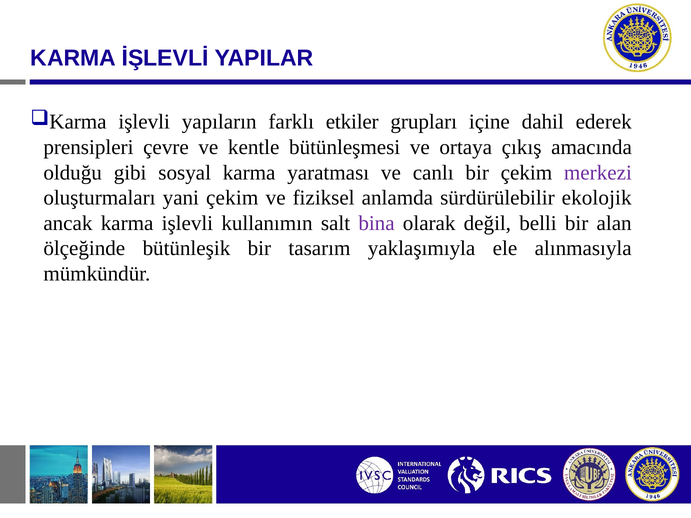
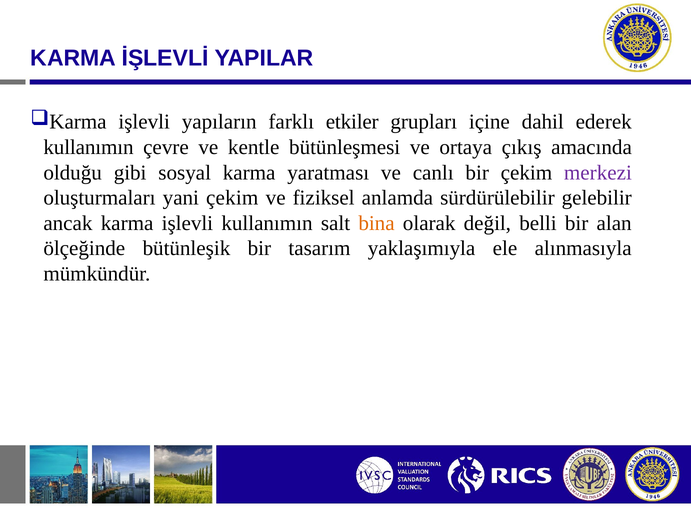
prensipleri at (88, 147): prensipleri -> kullanımın
ekolojik: ekolojik -> gelebilir
bina colour: purple -> orange
